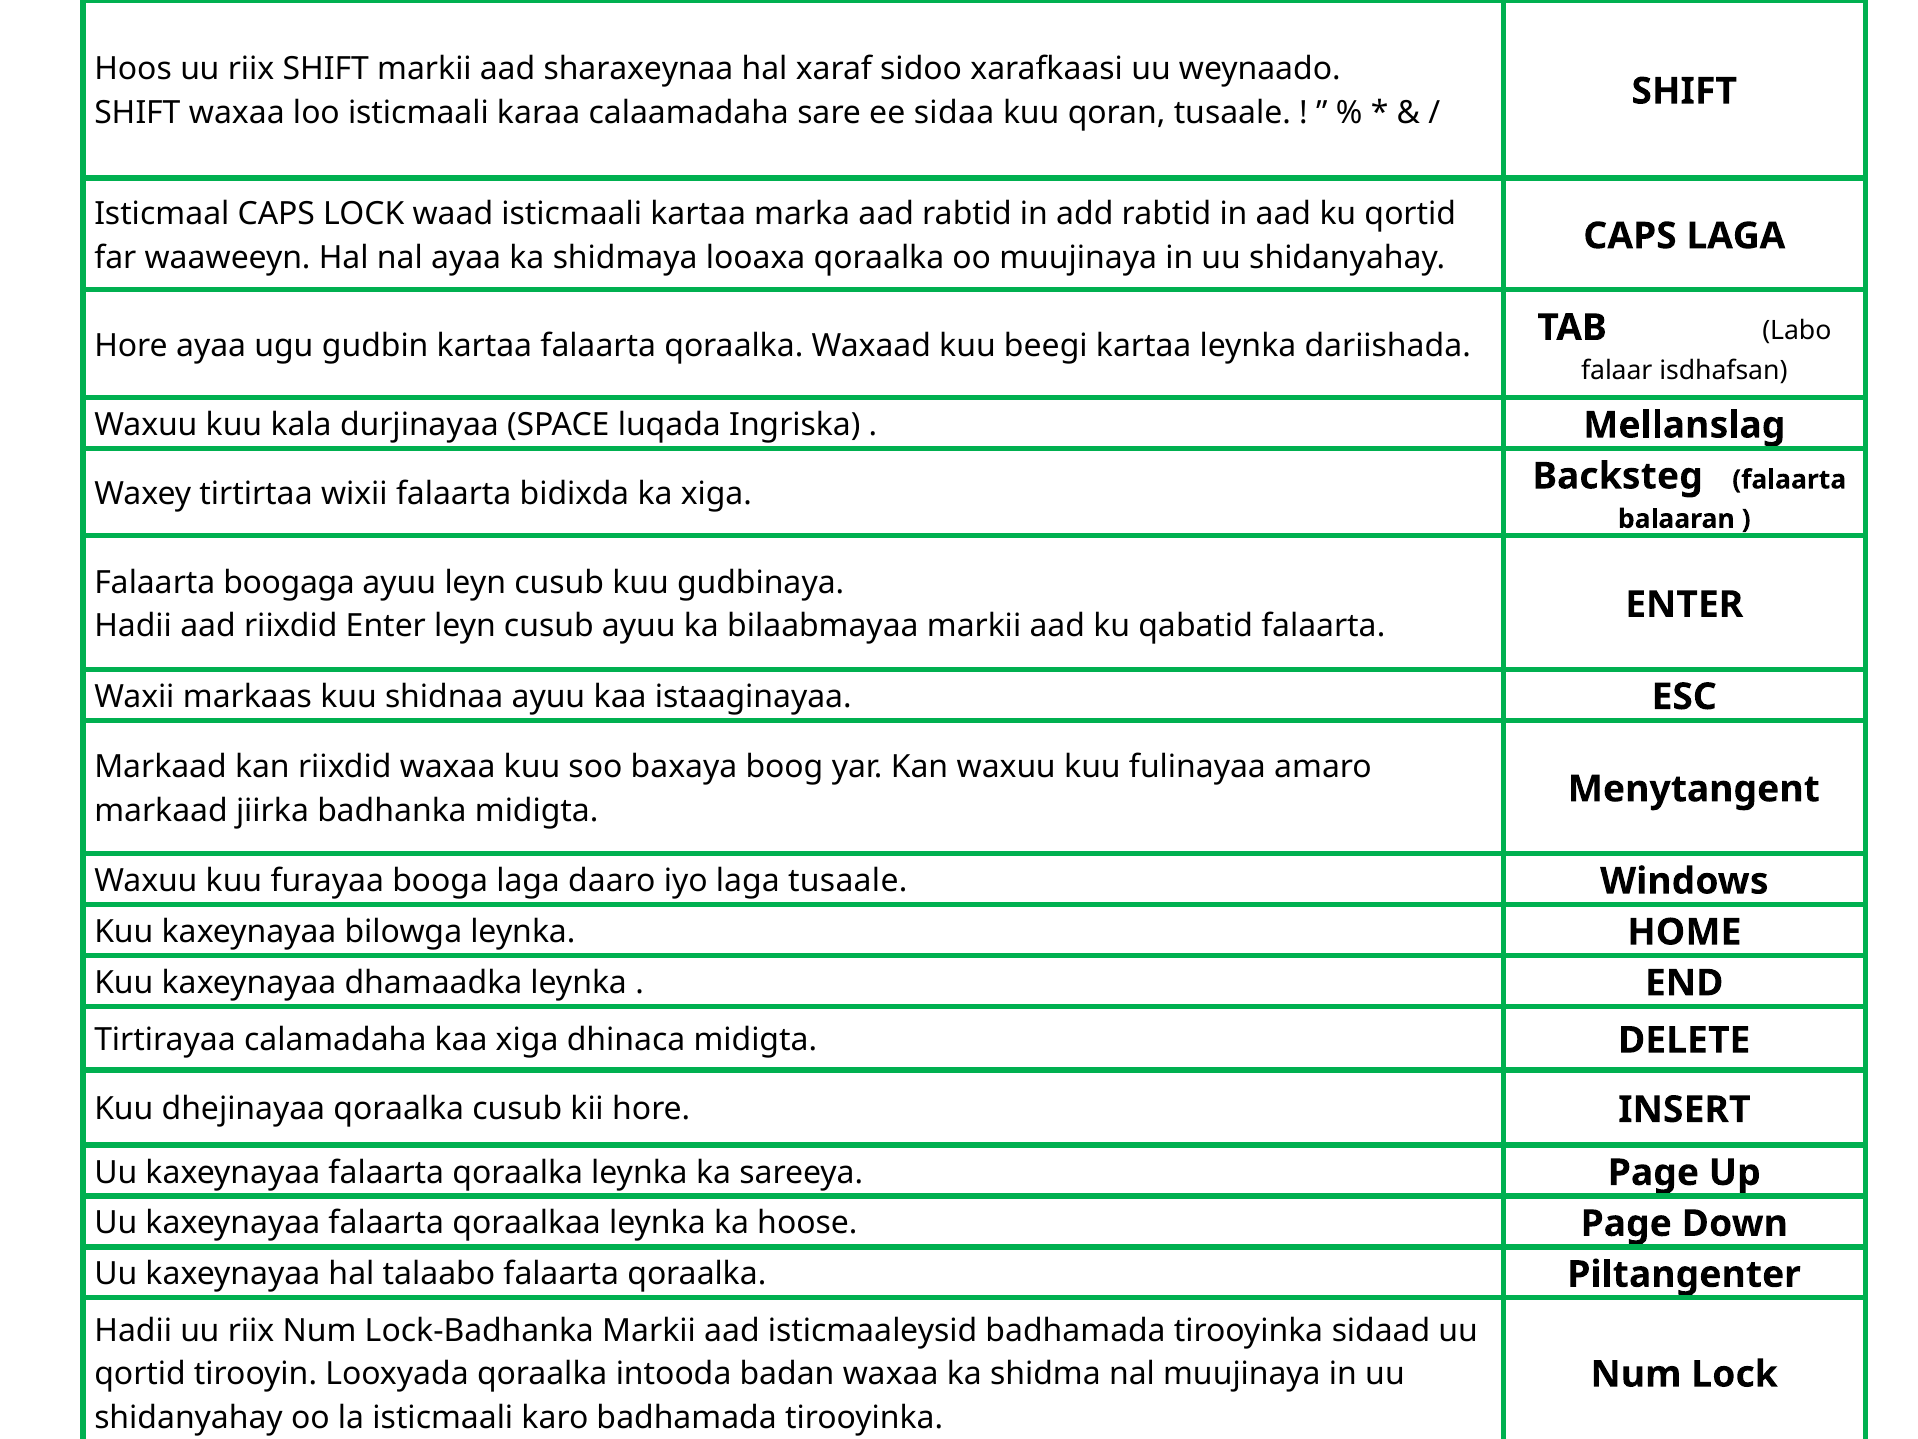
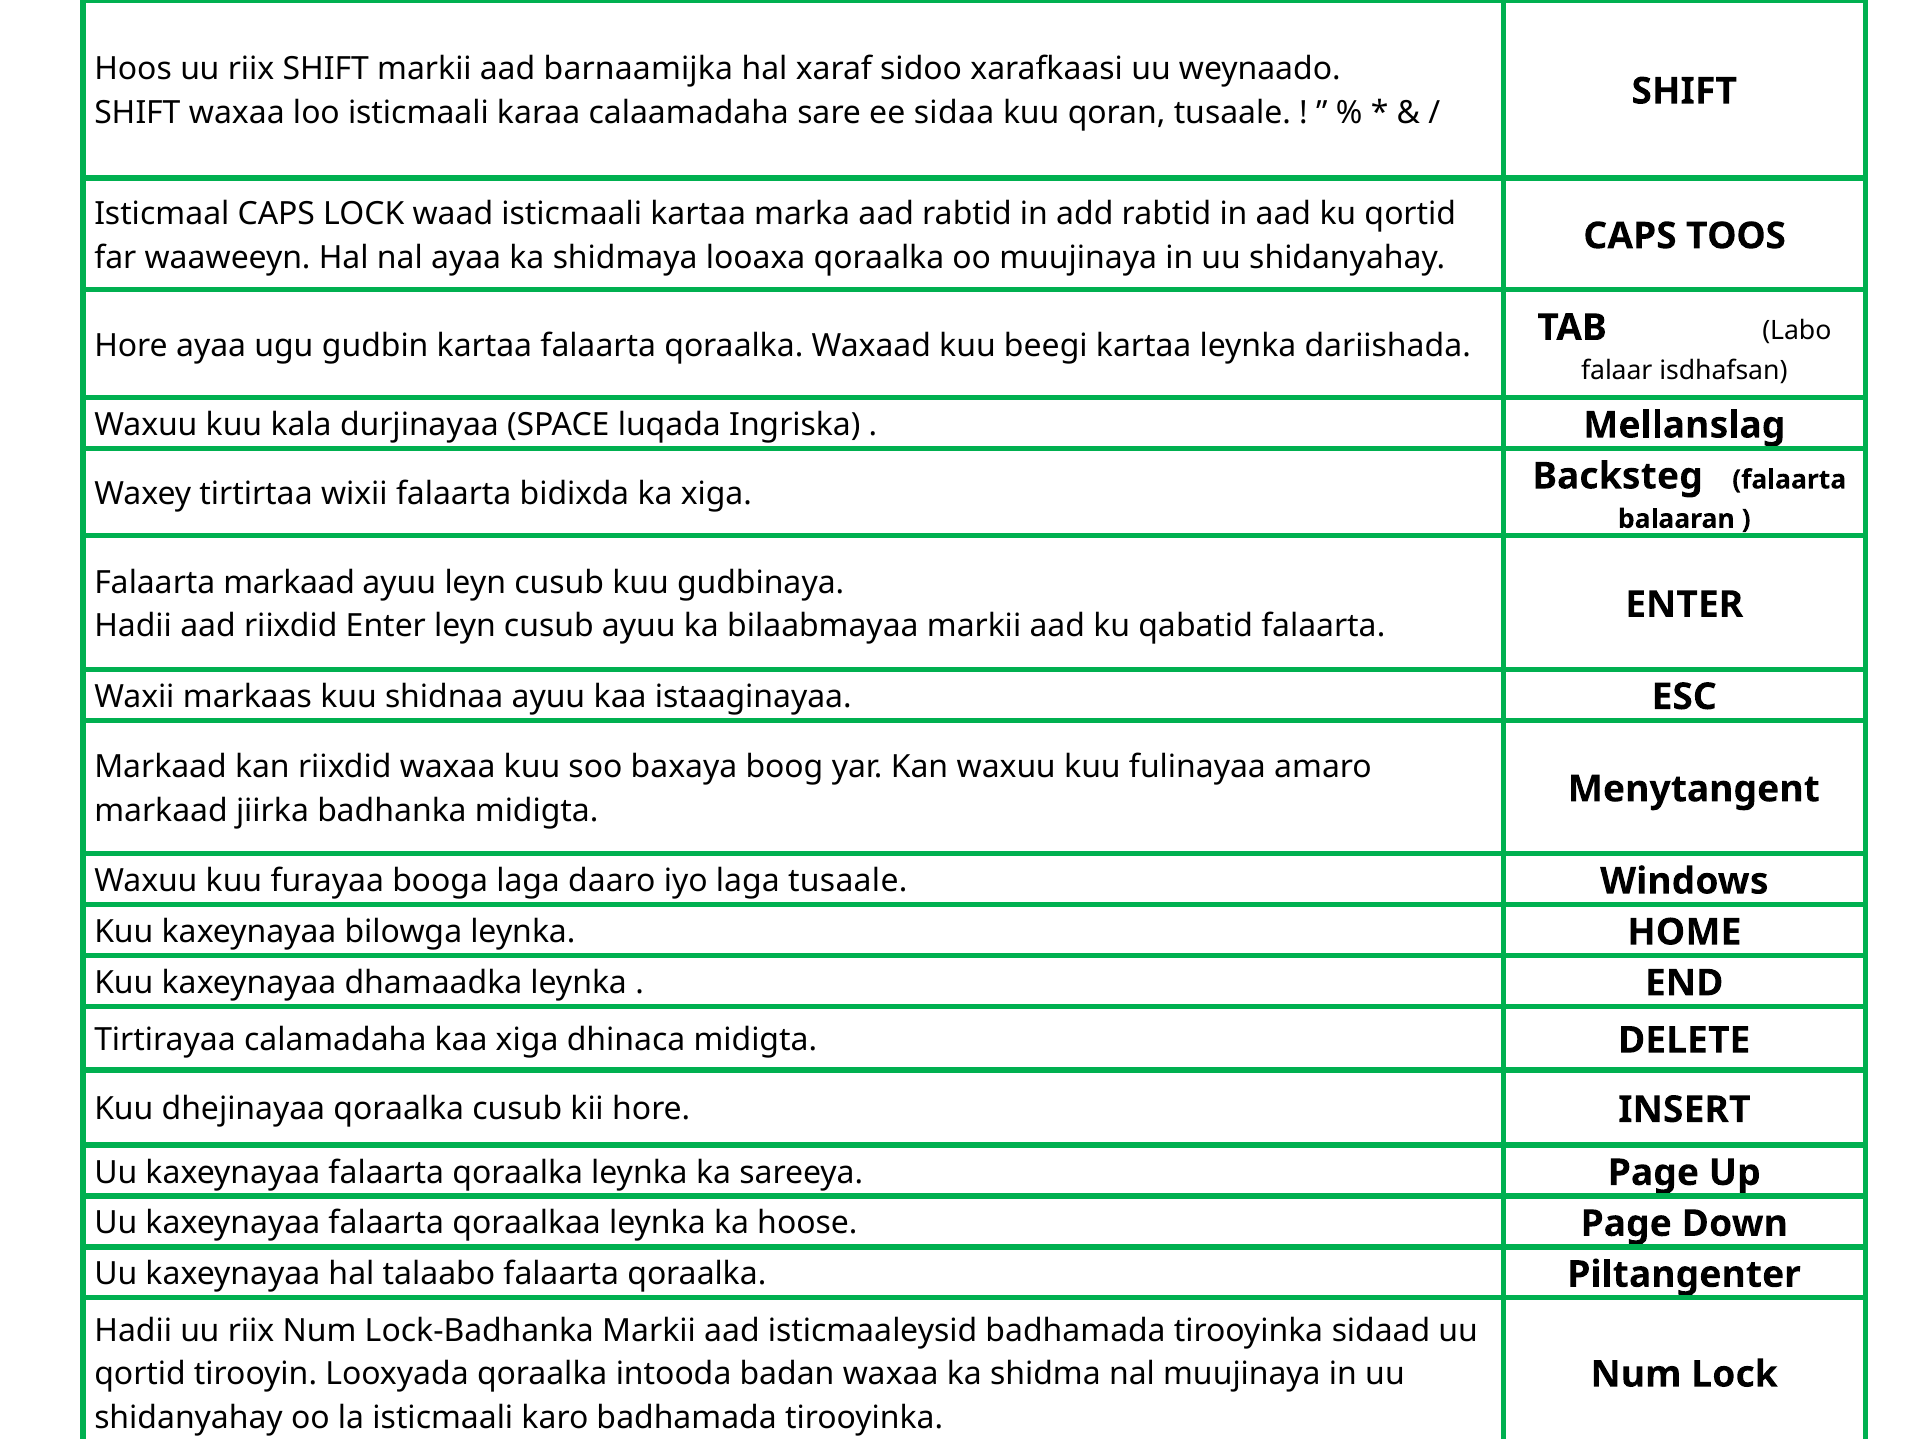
sharaxeynaa: sharaxeynaa -> barnaamijka
CAPS LAGA: LAGA -> TOOS
Falaarta boogaga: boogaga -> markaad
